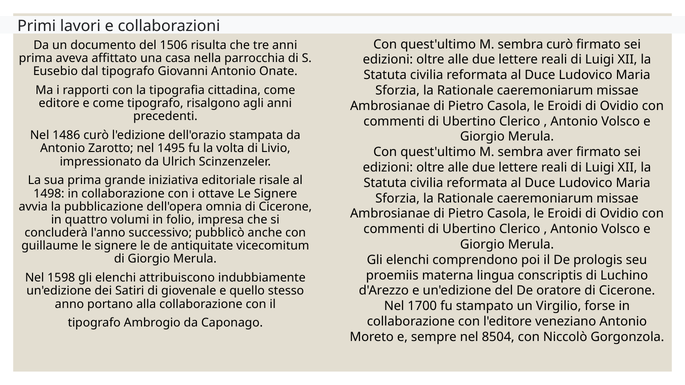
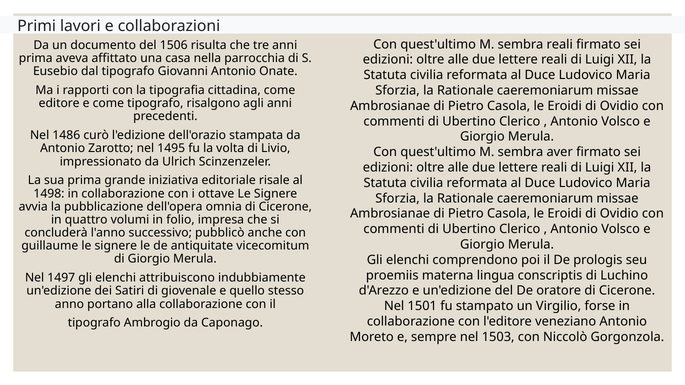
sembra curò: curò -> reali
1598: 1598 -> 1497
1700: 1700 -> 1501
8504: 8504 -> 1503
